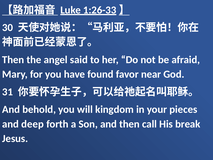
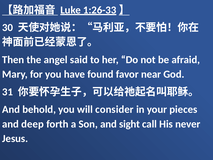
kingdom: kingdom -> consider
and then: then -> sight
break: break -> never
